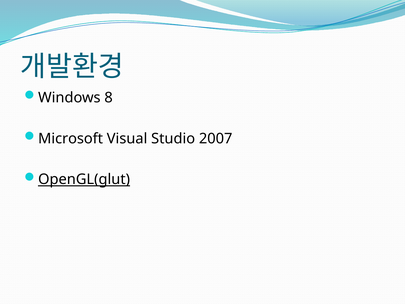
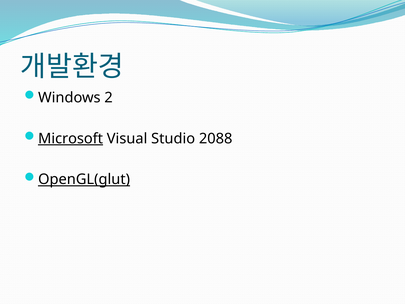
8: 8 -> 2
Microsoft underline: none -> present
2007: 2007 -> 2088
